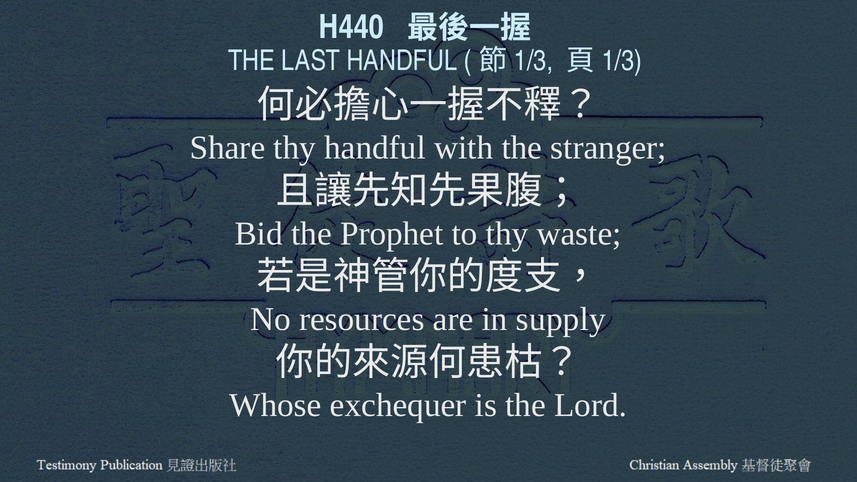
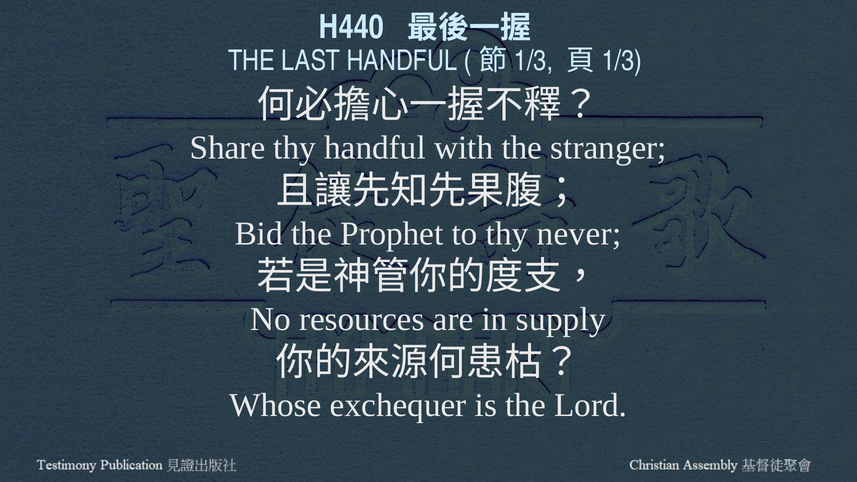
waste: waste -> never
